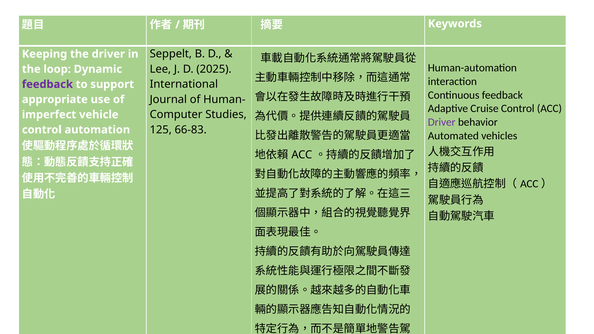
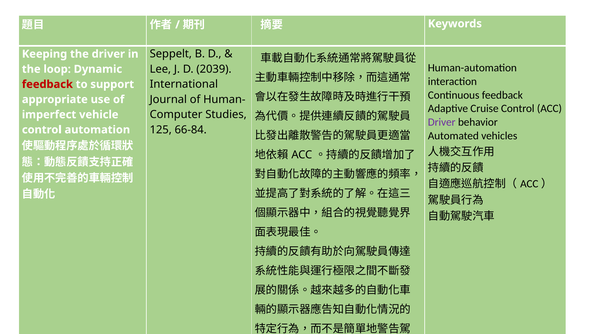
2025: 2025 -> 2039
feedback at (47, 84) colour: purple -> red
66-83: 66-83 -> 66-84
